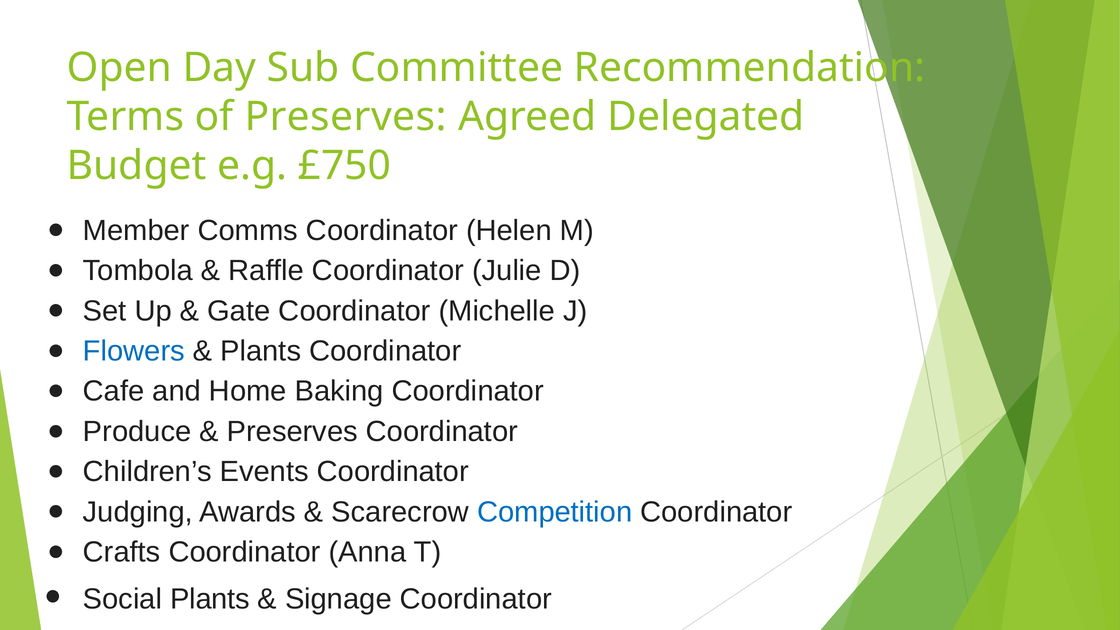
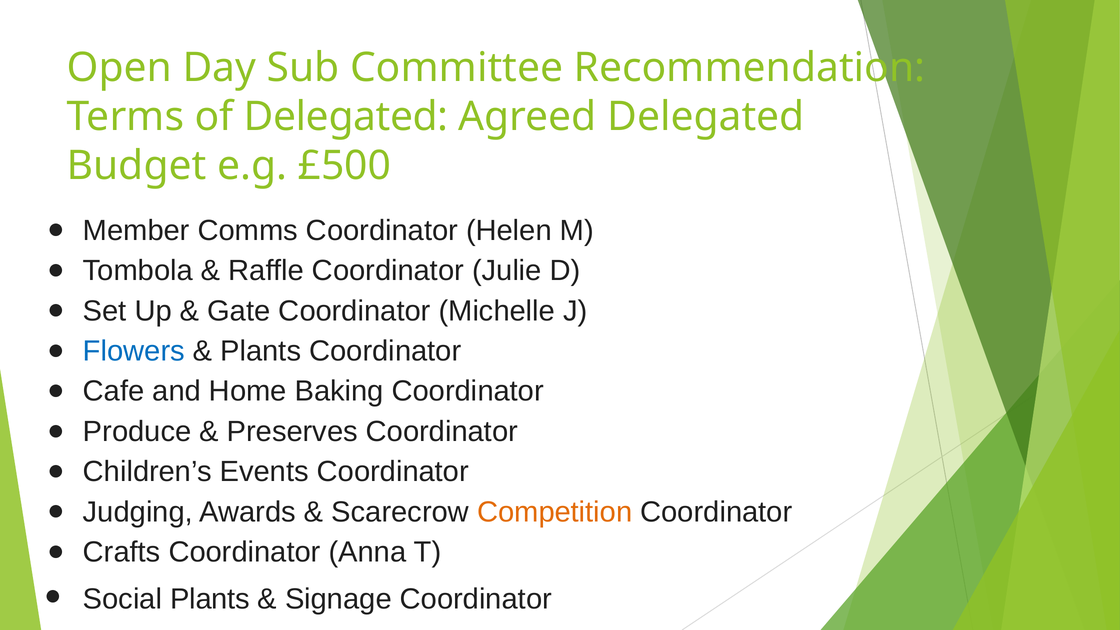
of Preserves: Preserves -> Delegated
£750: £750 -> £500
Competition colour: blue -> orange
